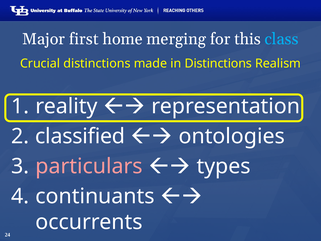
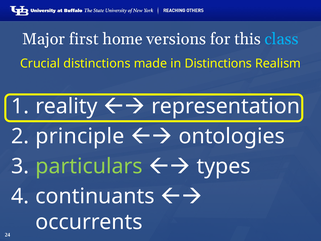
merging: merging -> versions
classified: classified -> principle
particulars colour: pink -> light green
